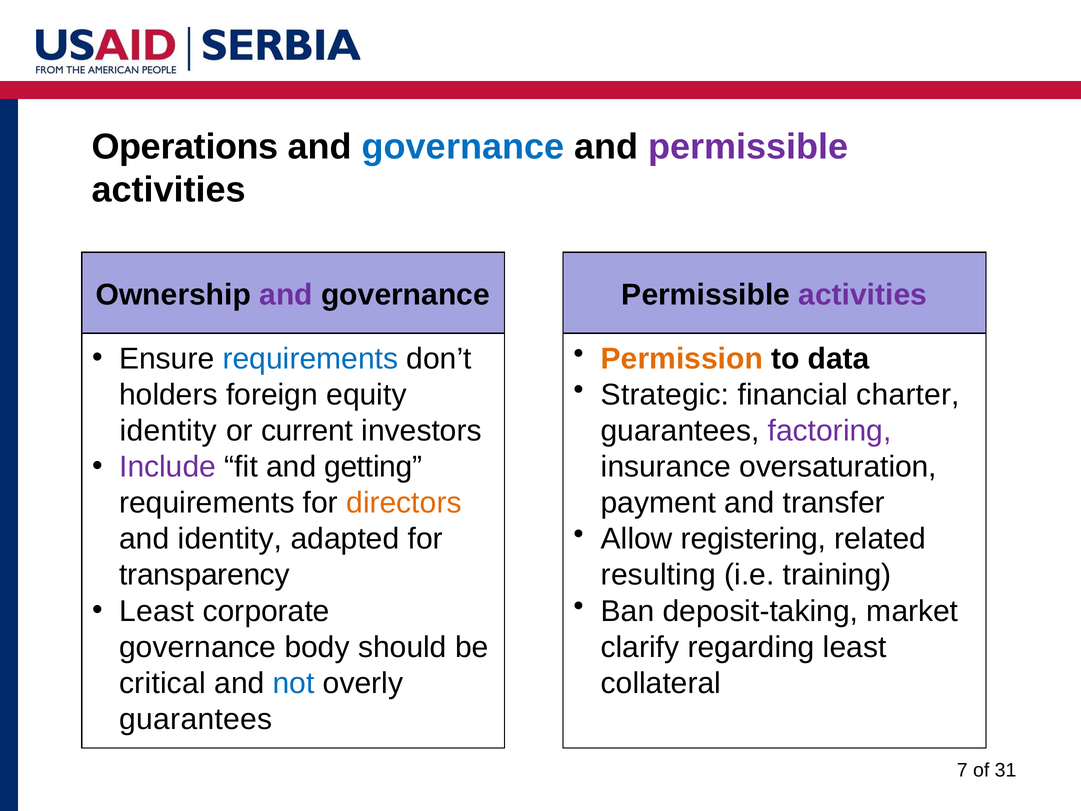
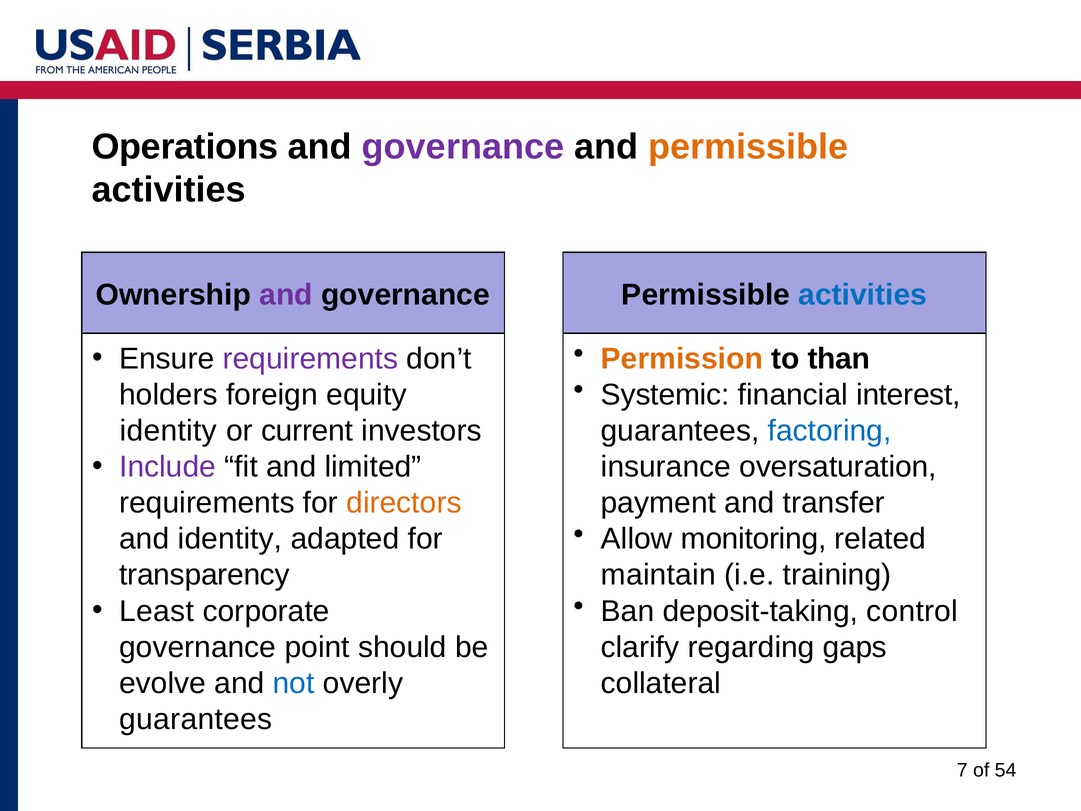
governance at (463, 147) colour: blue -> purple
permissible at (748, 147) colour: purple -> orange
activities at (863, 295) colour: purple -> blue
data: data -> than
requirements at (310, 359) colour: blue -> purple
Strategic: Strategic -> Systemic
charter: charter -> interest
factoring colour: purple -> blue
getting: getting -> limited
registering: registering -> monitoring
resulting: resulting -> maintain
market: market -> control
body: body -> point
regarding least: least -> gaps
critical: critical -> evolve
31: 31 -> 54
